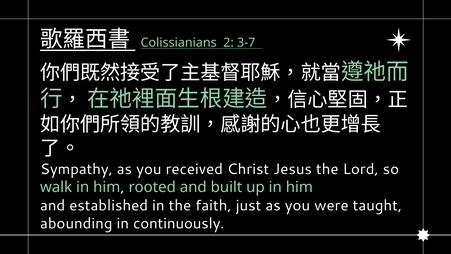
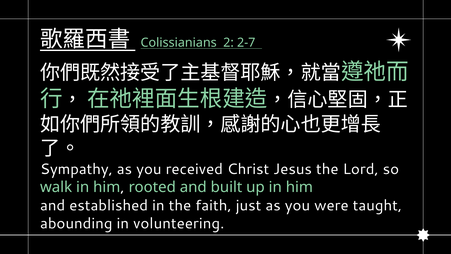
3-7: 3-7 -> 2-7
continuously: continuously -> volunteering
